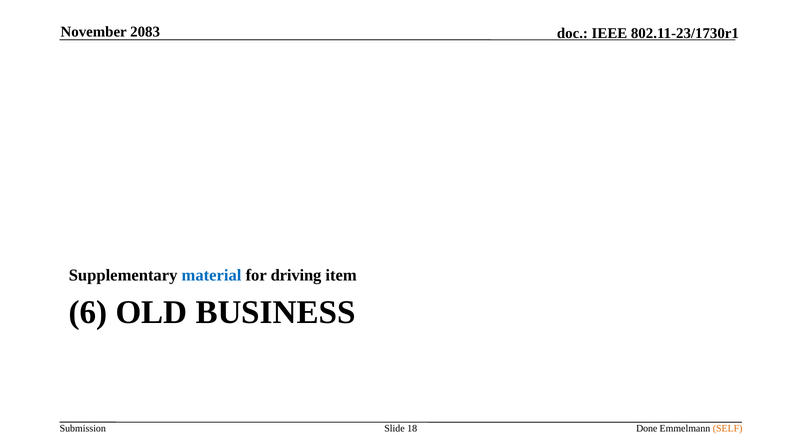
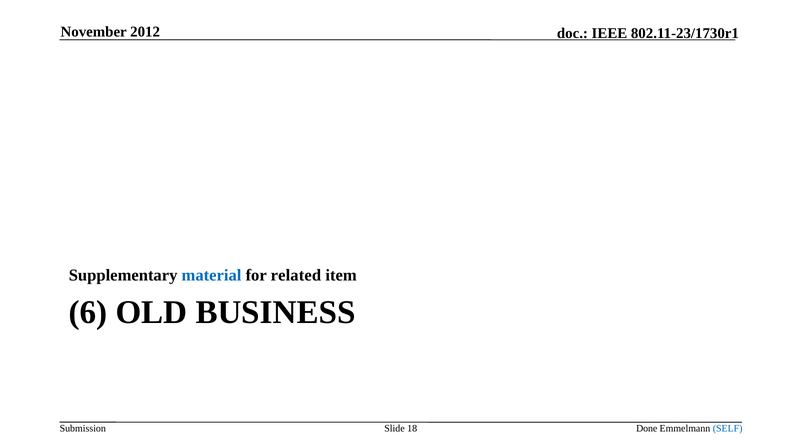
2083: 2083 -> 2012
driving: driving -> related
SELF colour: orange -> blue
